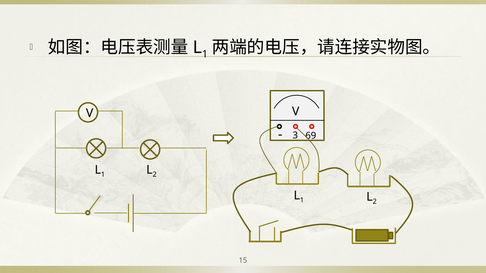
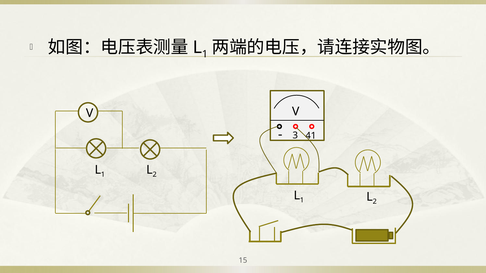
69: 69 -> 41
